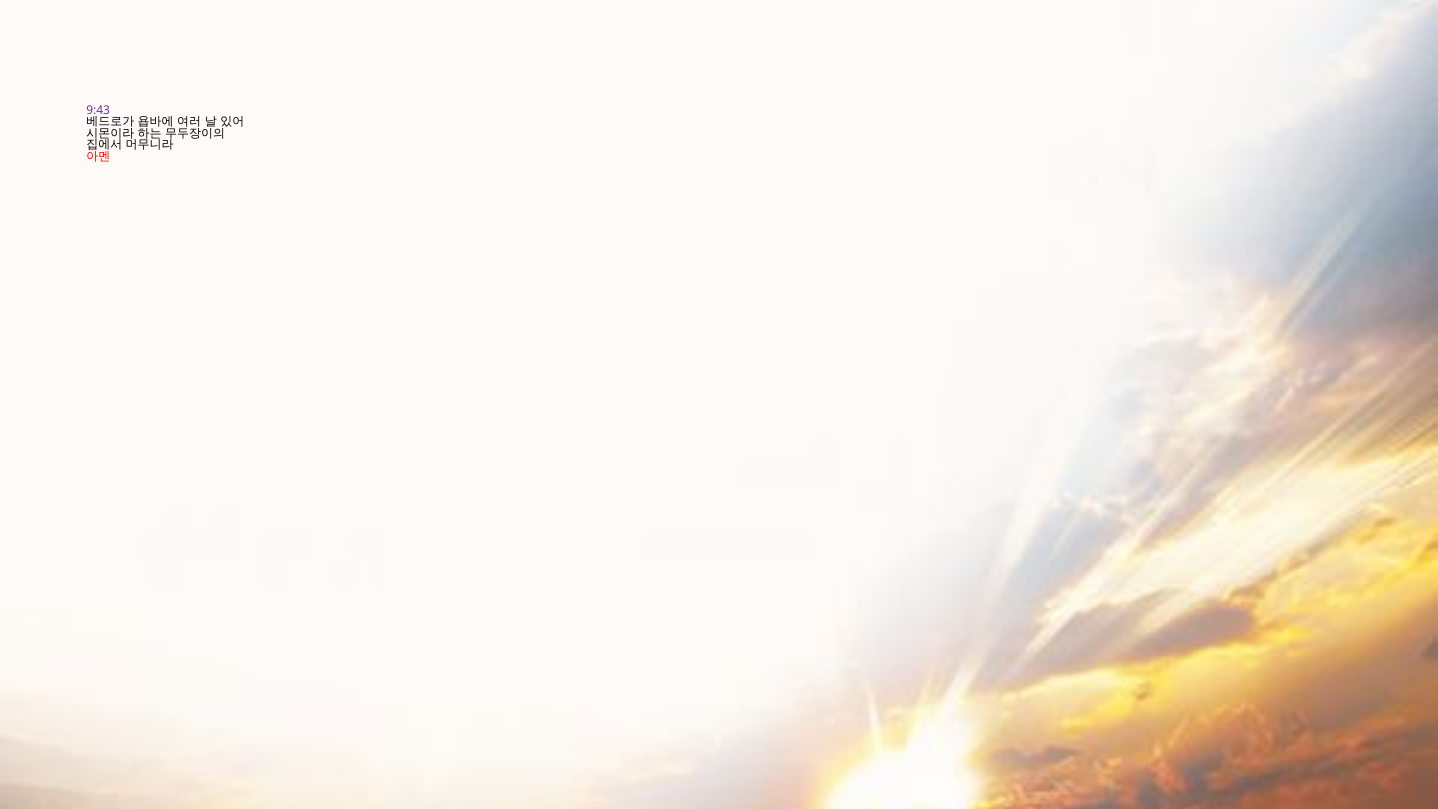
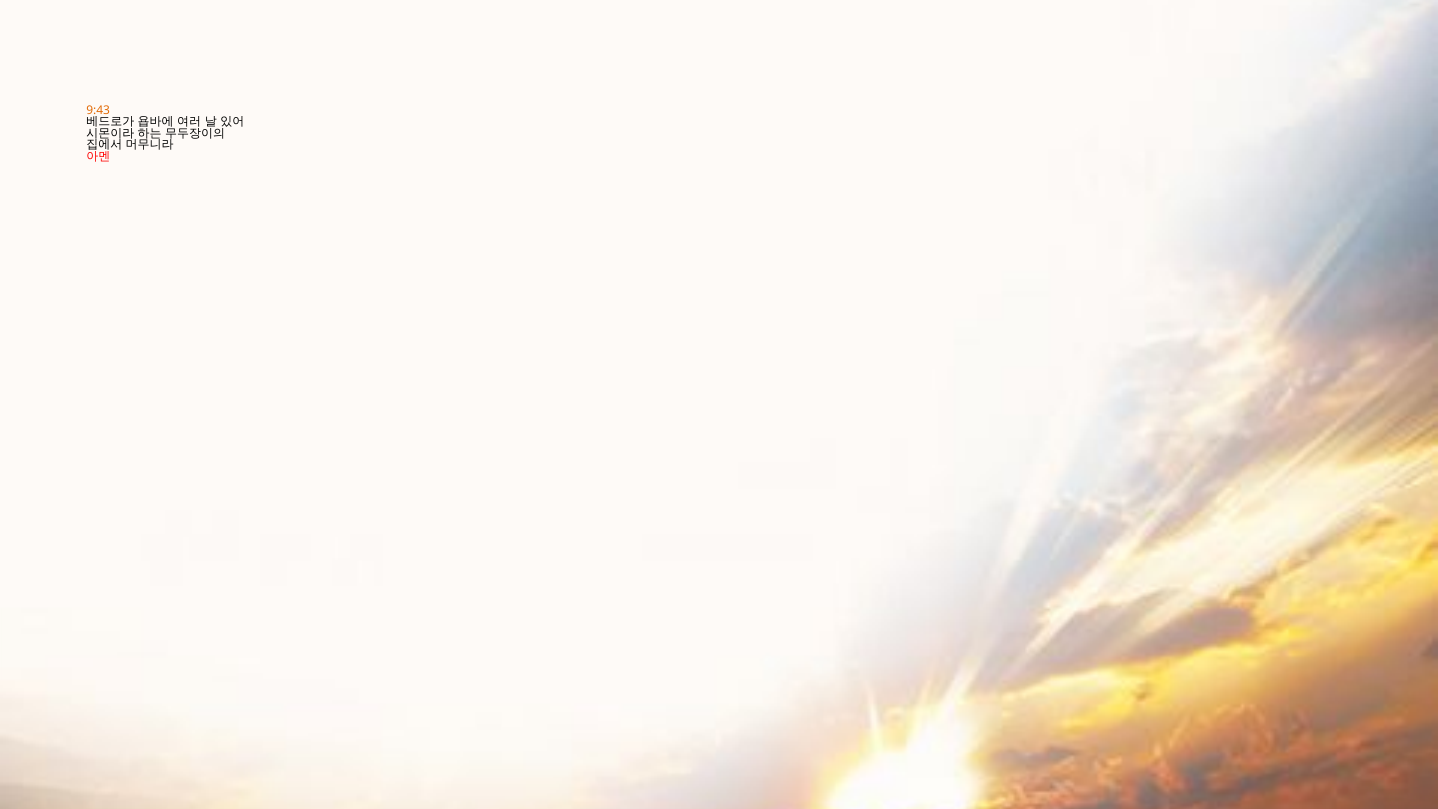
9:43 colour: purple -> orange
